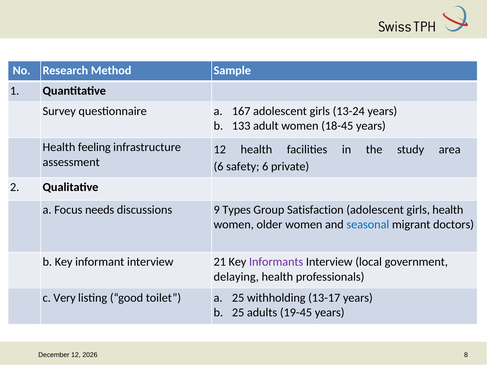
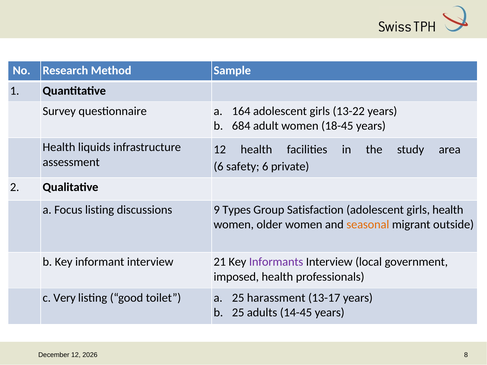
167: 167 -> 164
13-24: 13-24 -> 13-22
133: 133 -> 684
feeling: feeling -> liquids
Focus needs: needs -> listing
seasonal colour: blue -> orange
doctors: doctors -> outside
delaying: delaying -> imposed
withholding: withholding -> harassment
19-45: 19-45 -> 14-45
